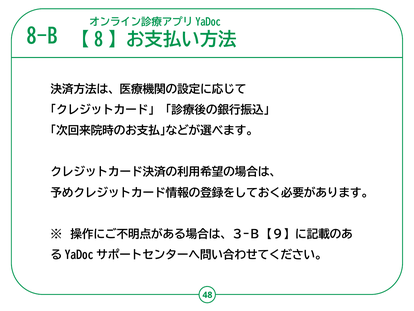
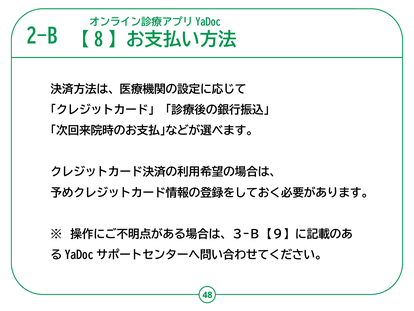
8-B: 8-B -> 2-B
